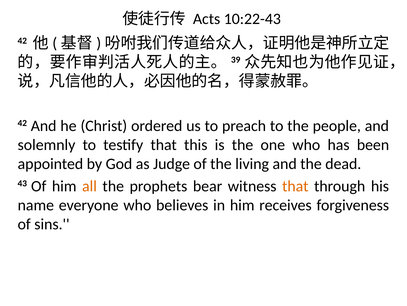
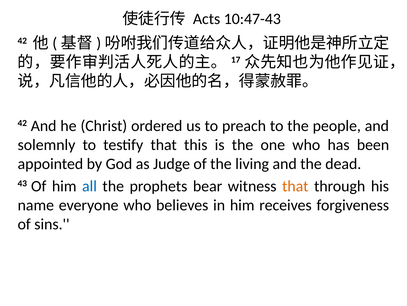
10:22-43: 10:22-43 -> 10:47-43
39: 39 -> 17
all colour: orange -> blue
